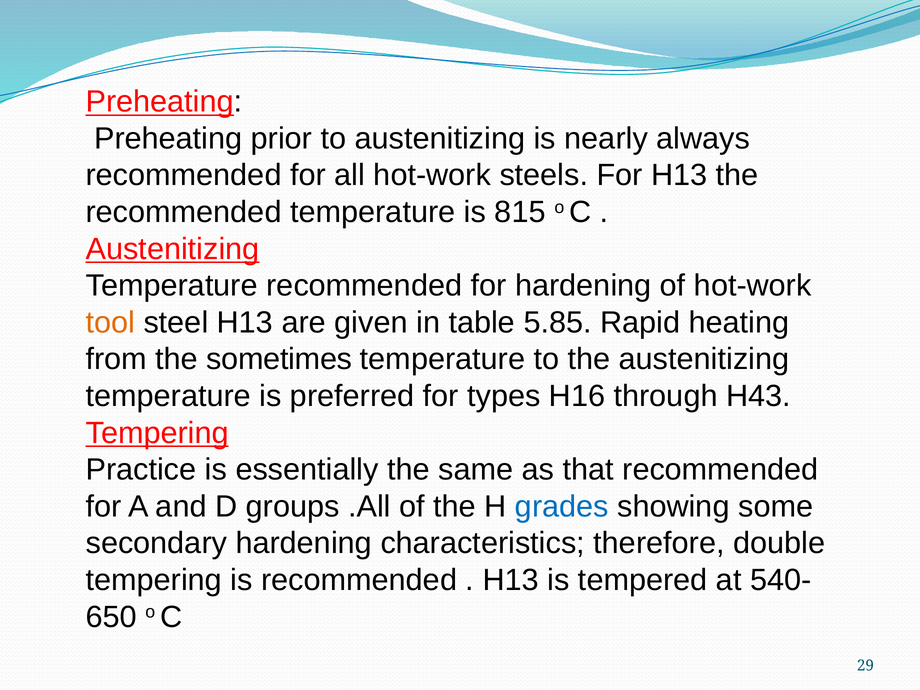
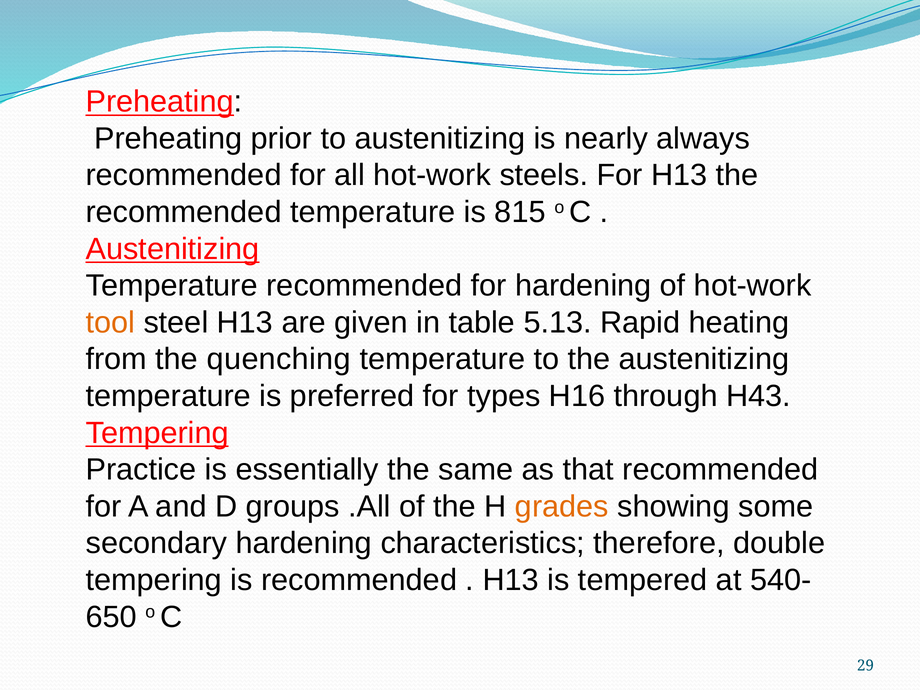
5.85: 5.85 -> 5.13
sometimes: sometimes -> quenching
grades colour: blue -> orange
